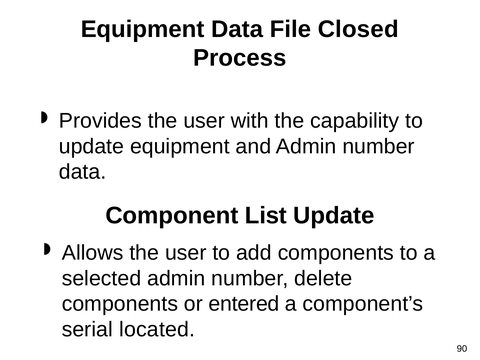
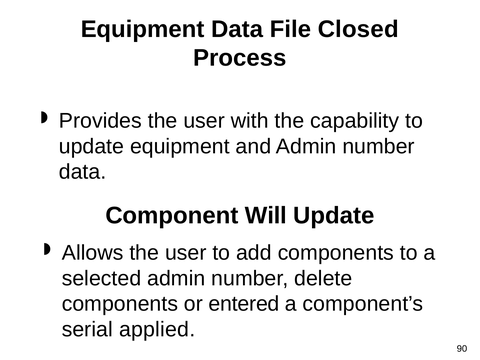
List: List -> Will
located: located -> applied
